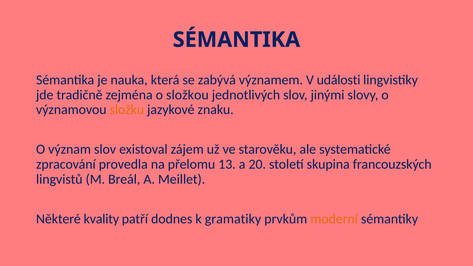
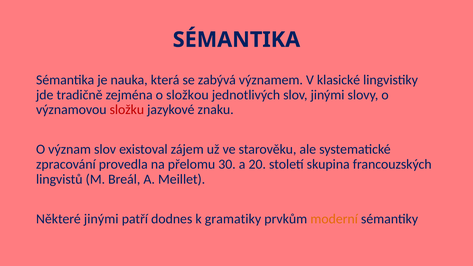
události: události -> klasické
složku colour: orange -> red
13: 13 -> 30
Některé kvality: kvality -> jinými
